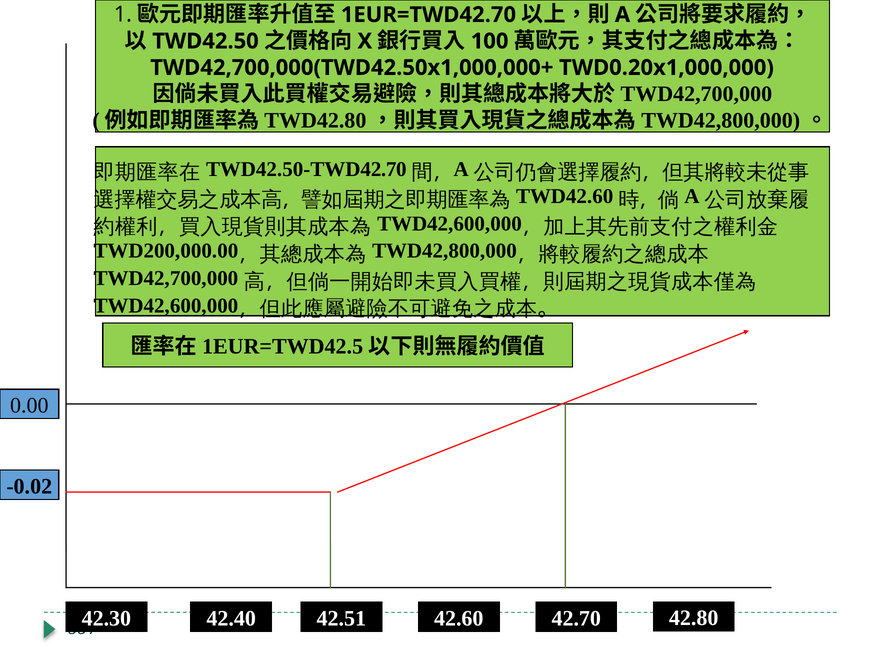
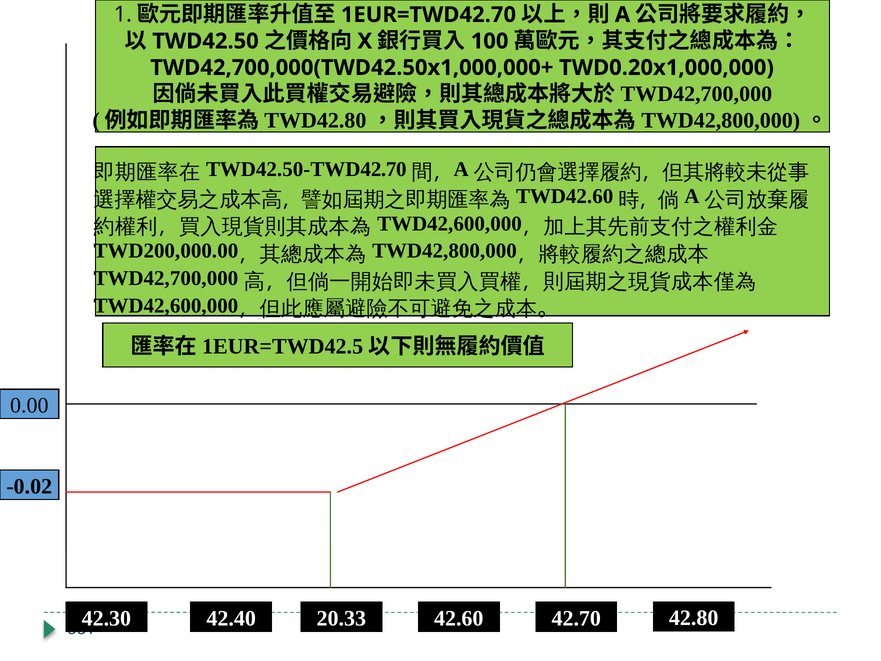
42.51: 42.51 -> 20.33
